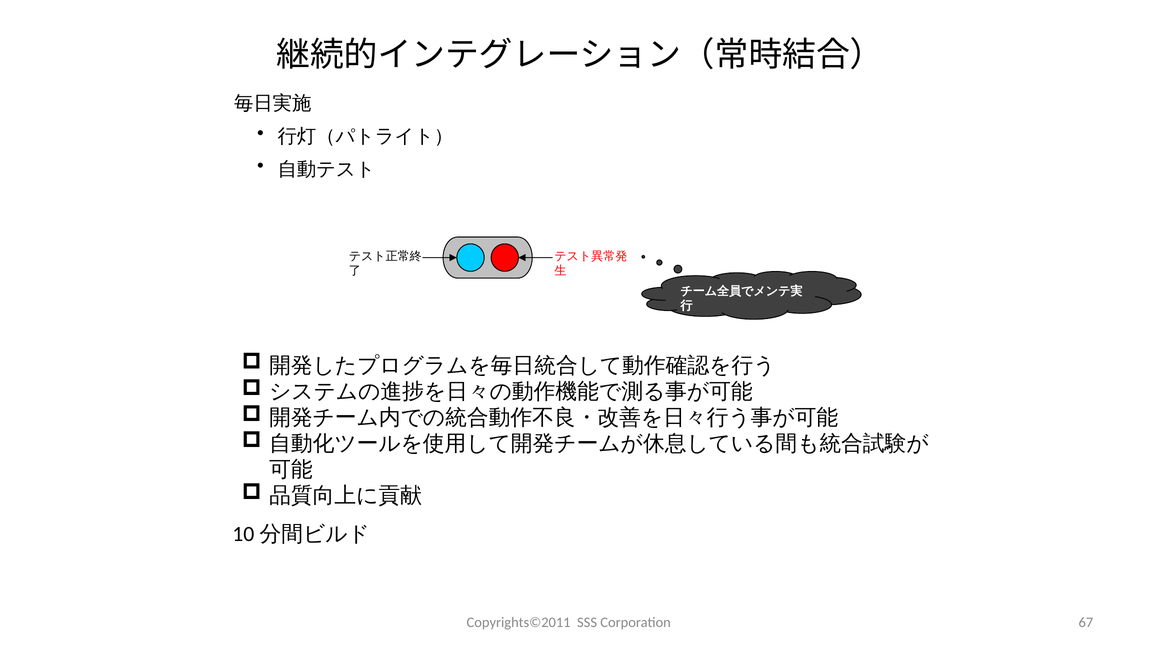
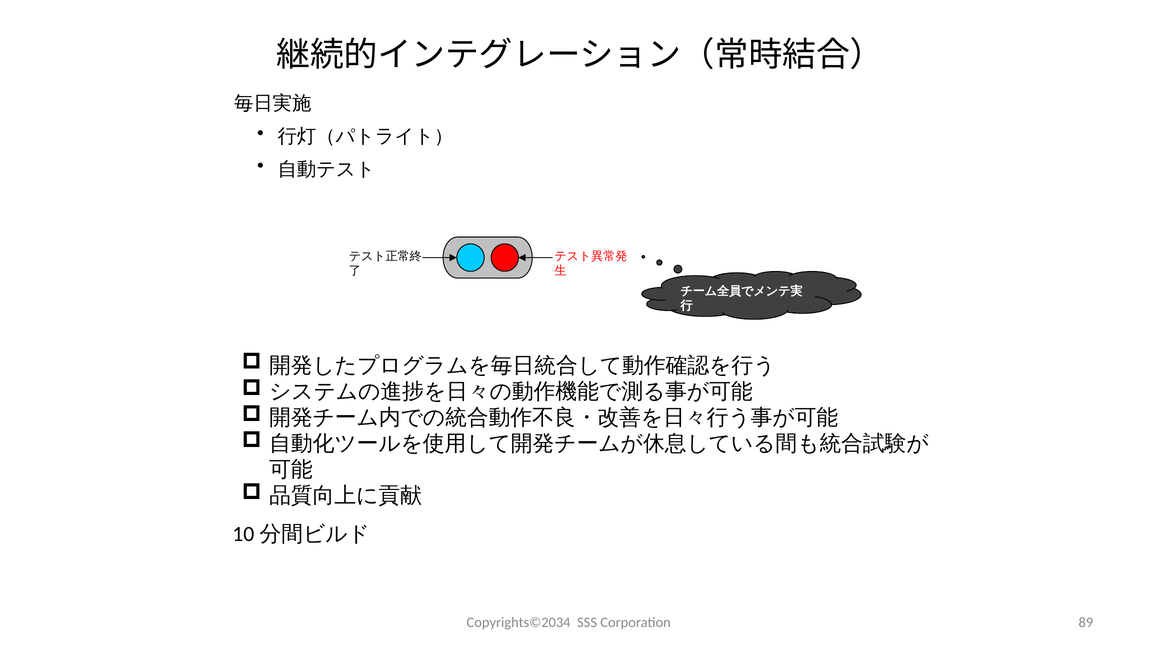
Copyrights©2011: Copyrights©2011 -> Copyrights©2034
67: 67 -> 89
